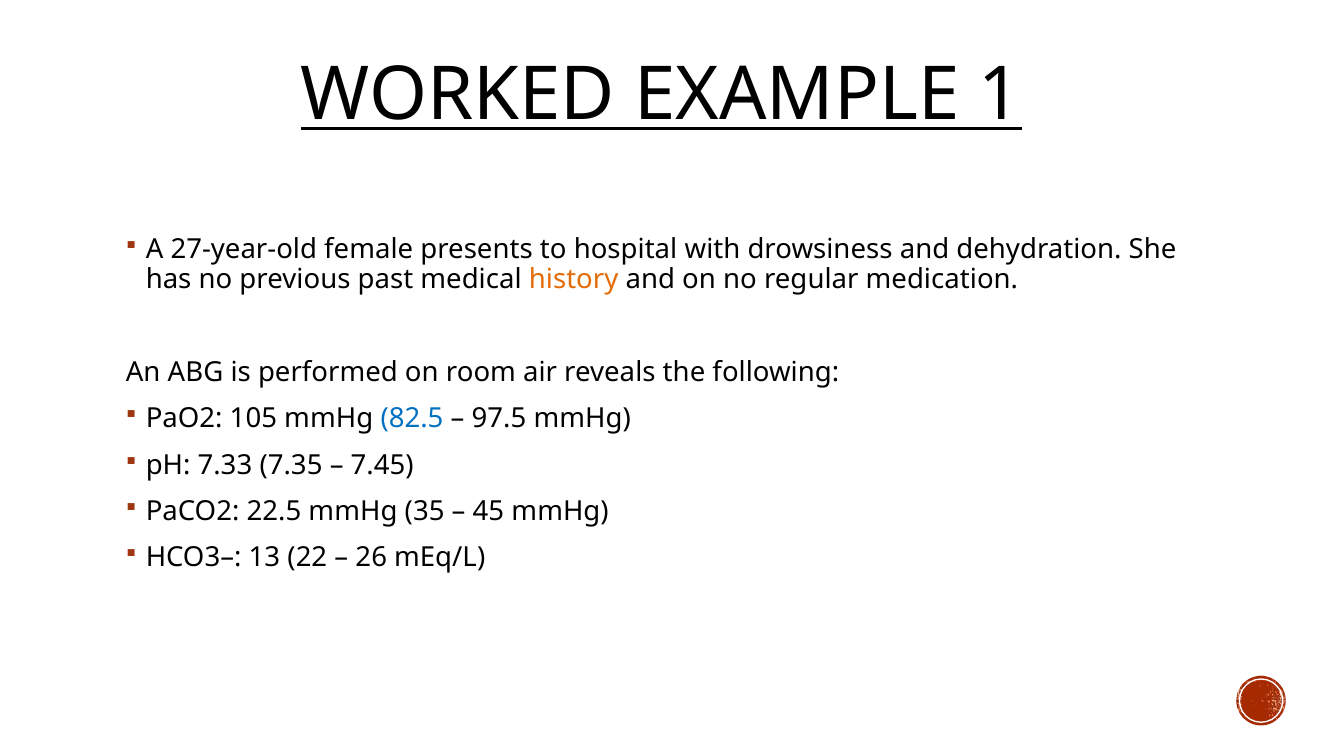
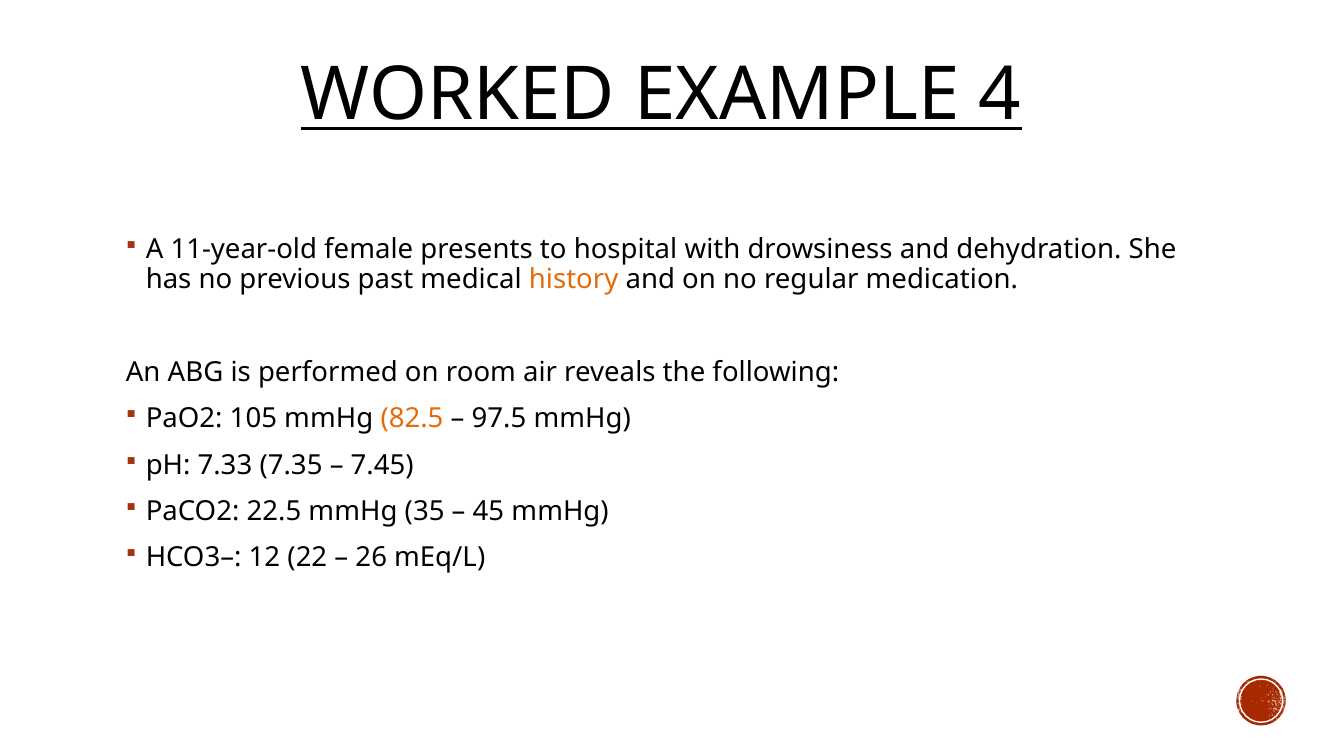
1: 1 -> 4
27-year-old: 27-year-old -> 11-year-old
82.5 colour: blue -> orange
13: 13 -> 12
